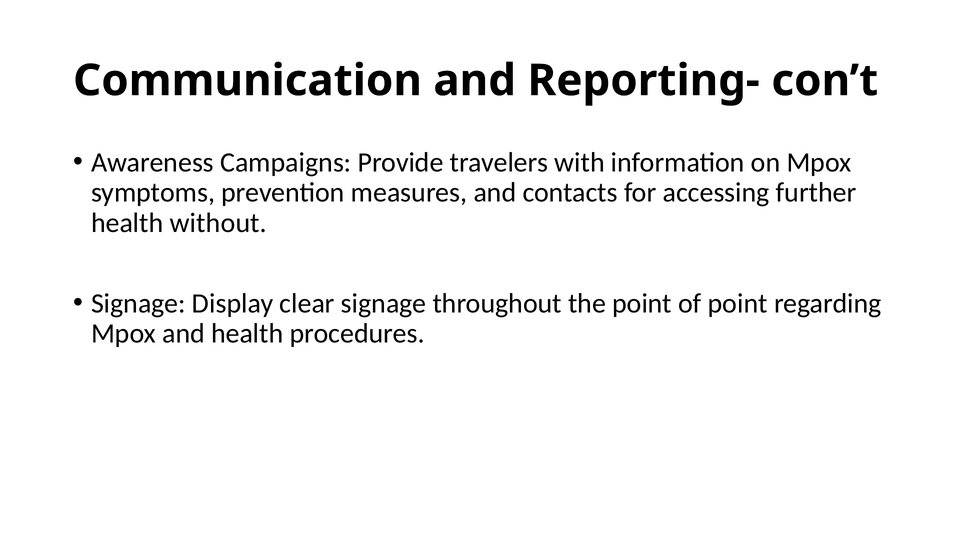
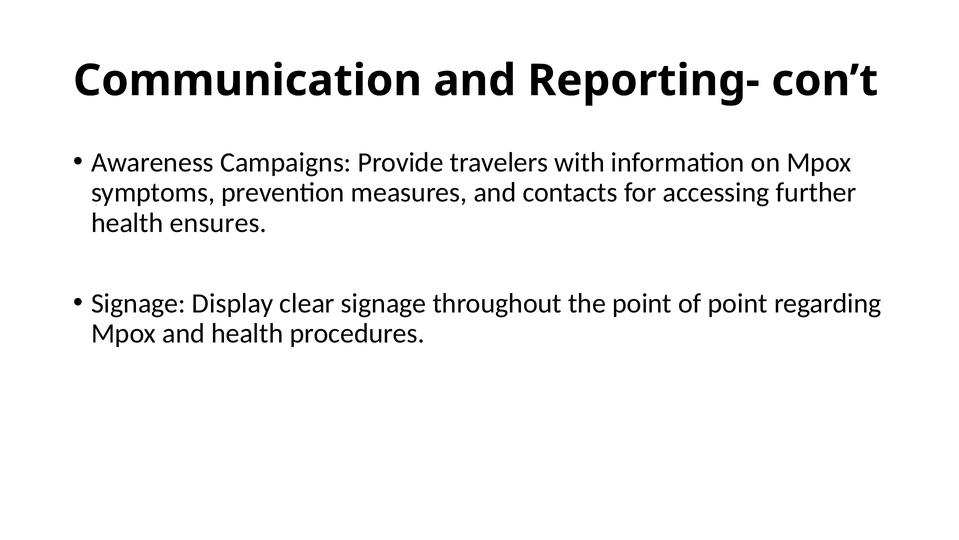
without: without -> ensures
